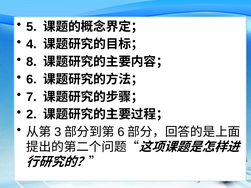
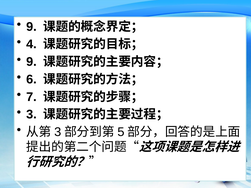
5 at (31, 27): 5 -> 9
8 at (31, 62): 8 -> 9
2 at (31, 115): 2 -> 3
6 at (121, 132): 6 -> 5
